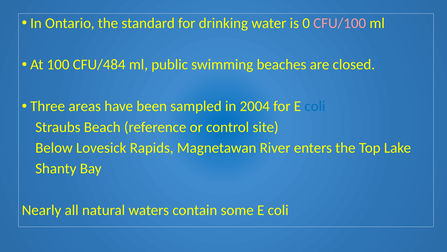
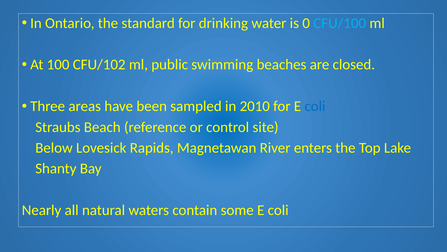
CFU/100 colour: pink -> light blue
CFU/484: CFU/484 -> CFU/102
2004: 2004 -> 2010
